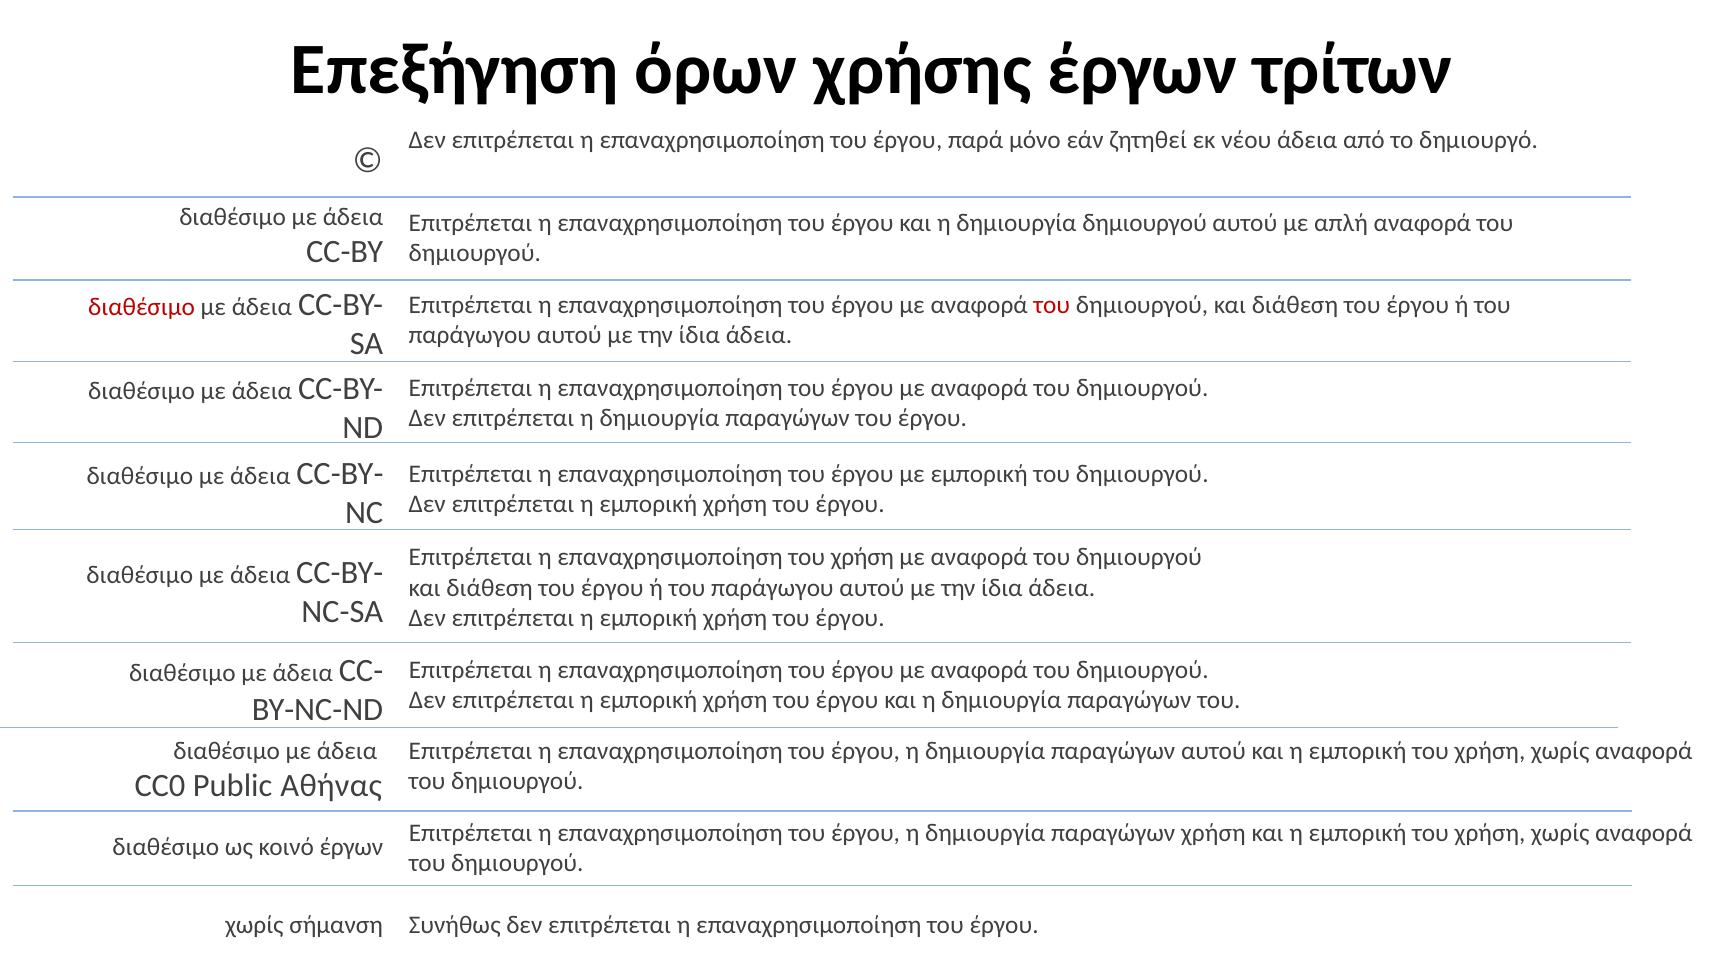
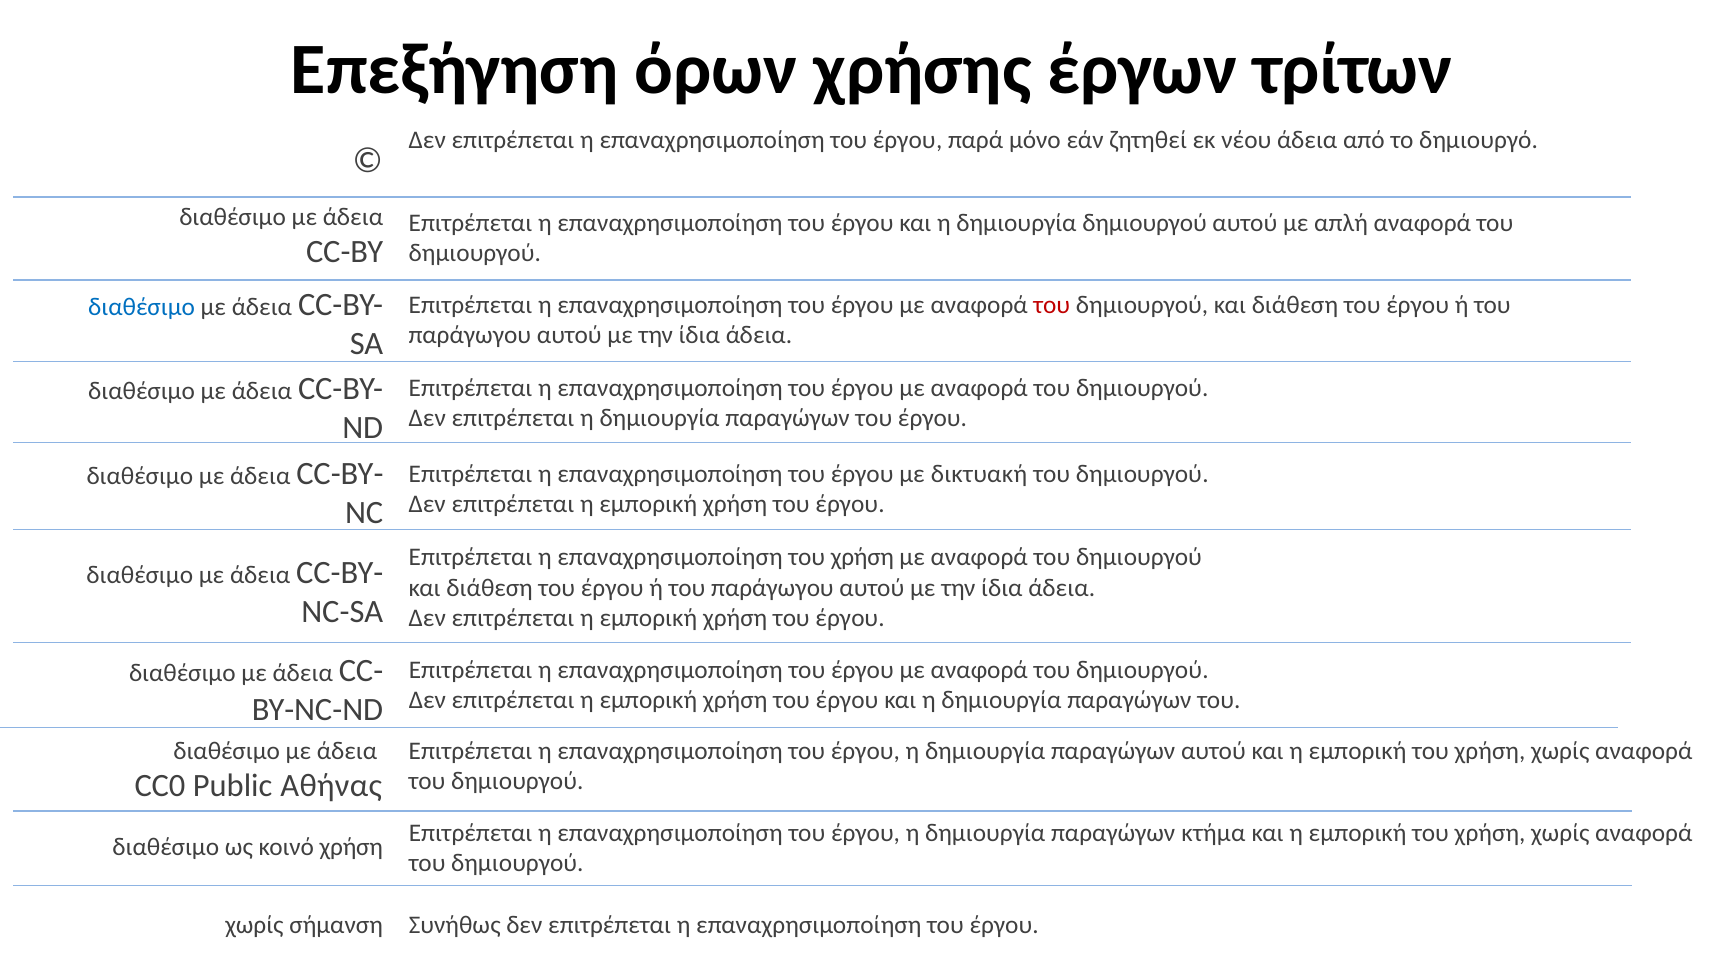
διαθέσιμο at (142, 307) colour: red -> blue
με εμπορική: εμπορική -> δικτυακή
παραγώγων χρήση: χρήση -> κτήμα
κοινό έργων: έργων -> χρήση
